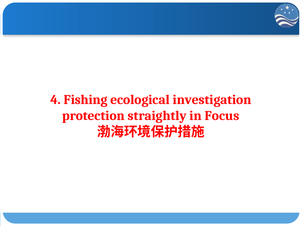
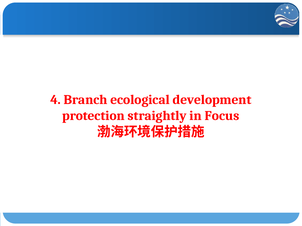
Fishing: Fishing -> Branch
investigation: investigation -> development
